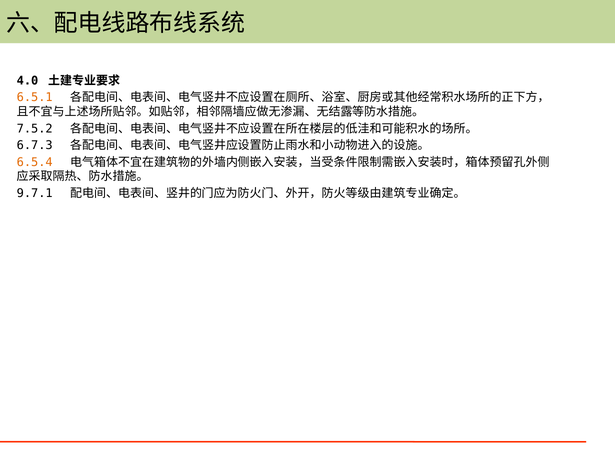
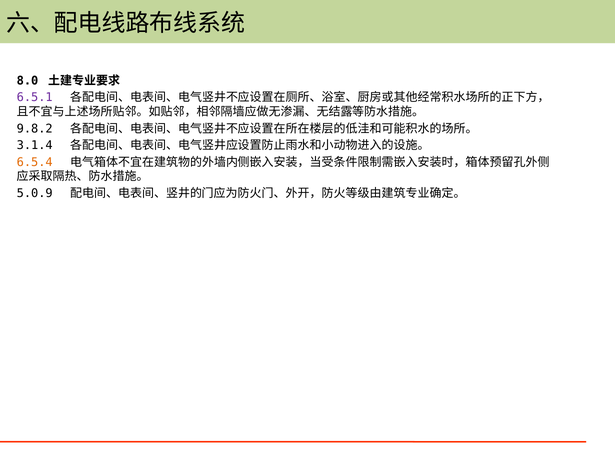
4.0: 4.0 -> 8.0
6.5.1 colour: orange -> purple
7.5.2: 7.5.2 -> 9.8.2
6.7.3: 6.7.3 -> 3.1.4
9.7.1: 9.7.1 -> 5.0.9
